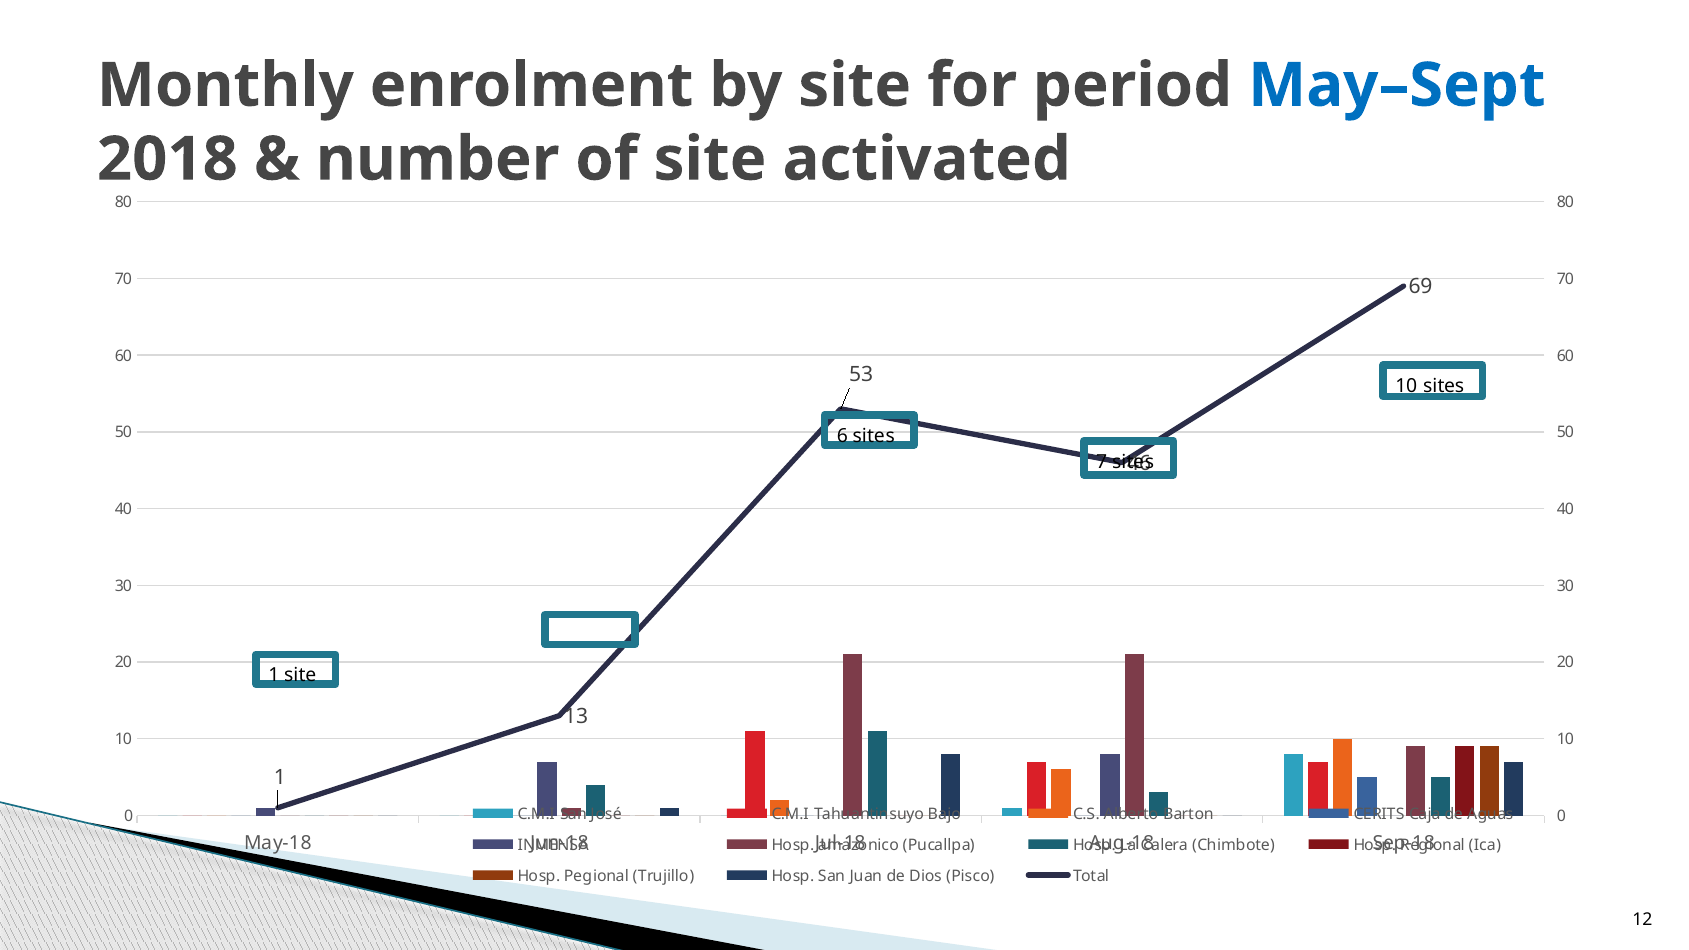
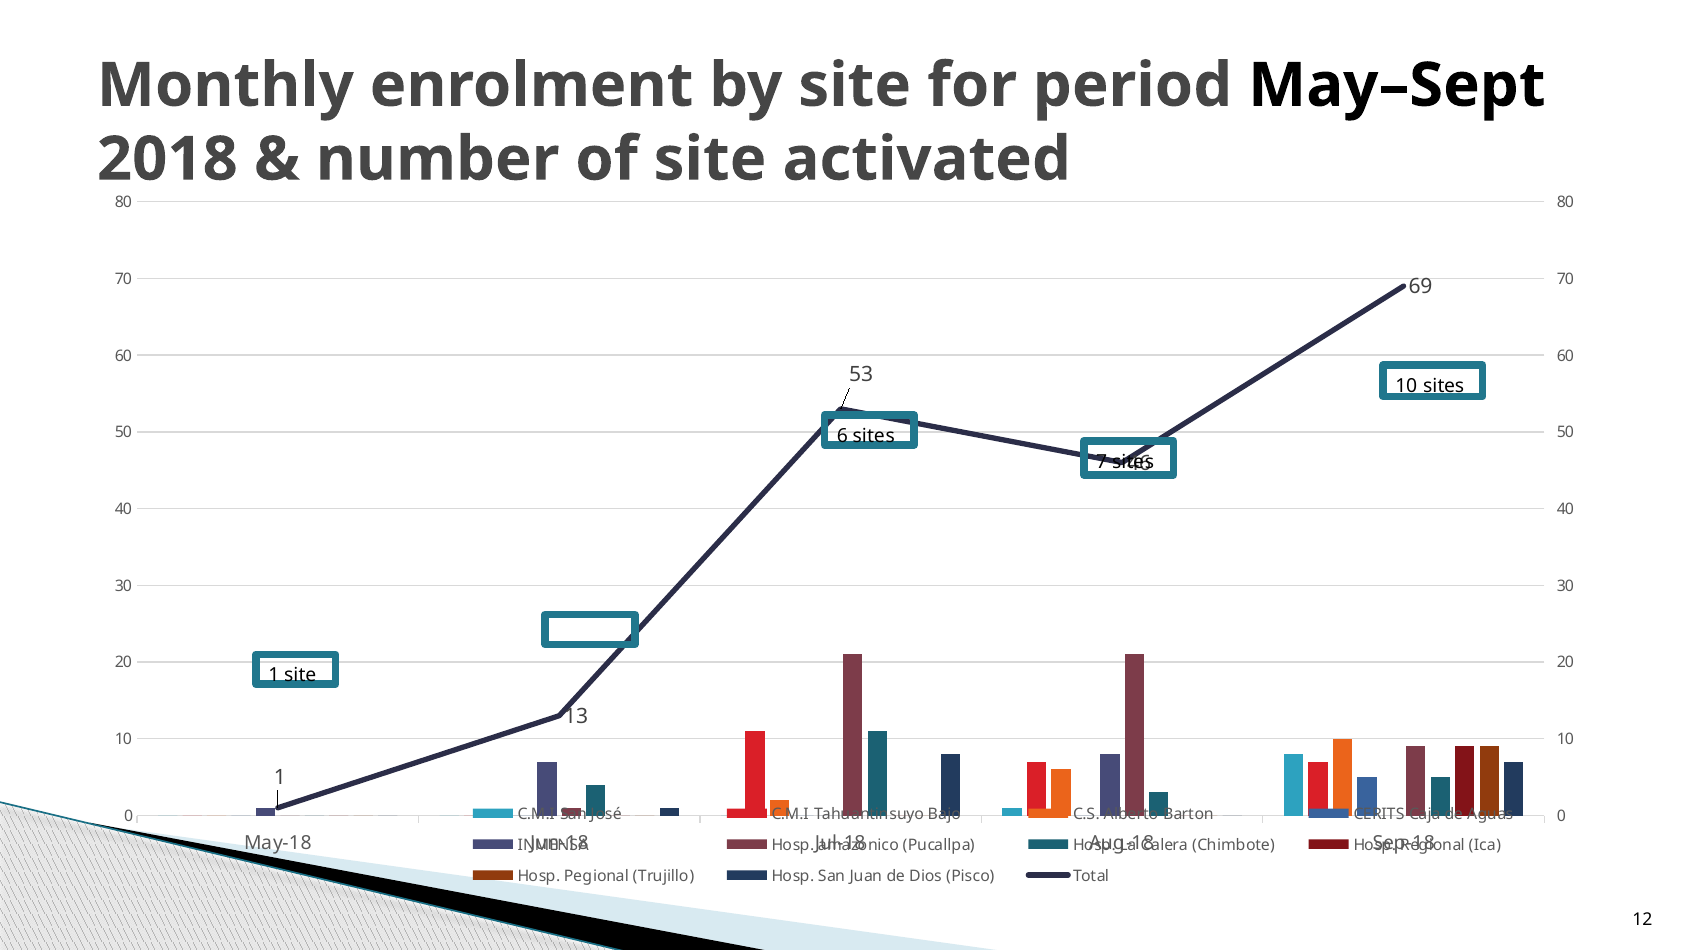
May–Sept colour: blue -> black
